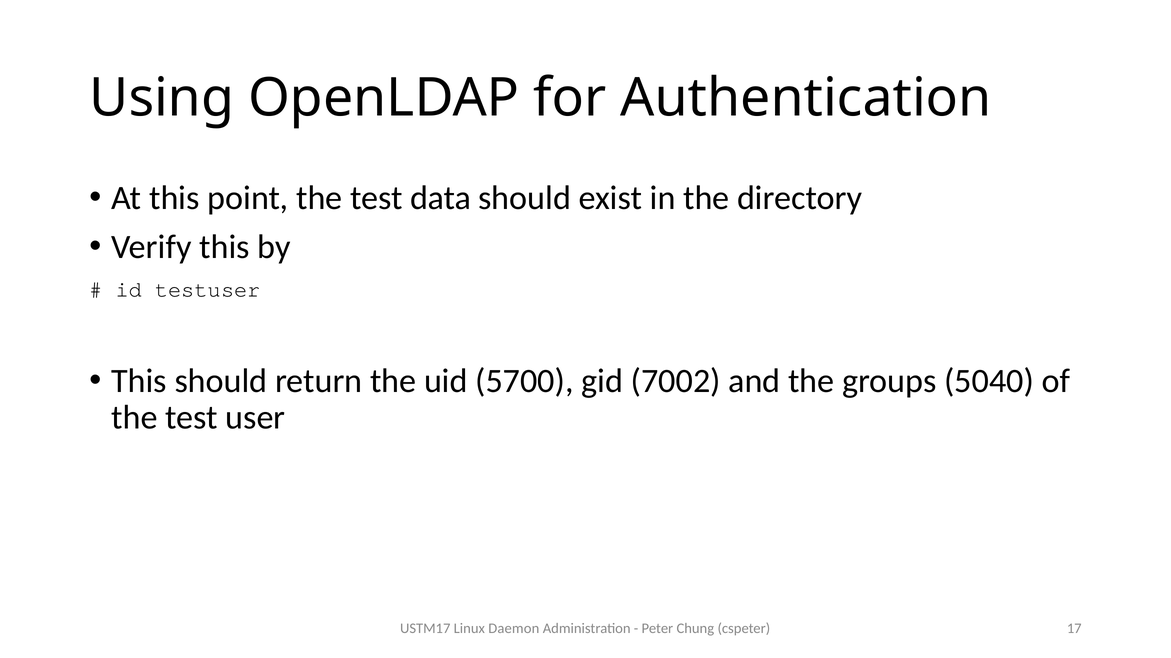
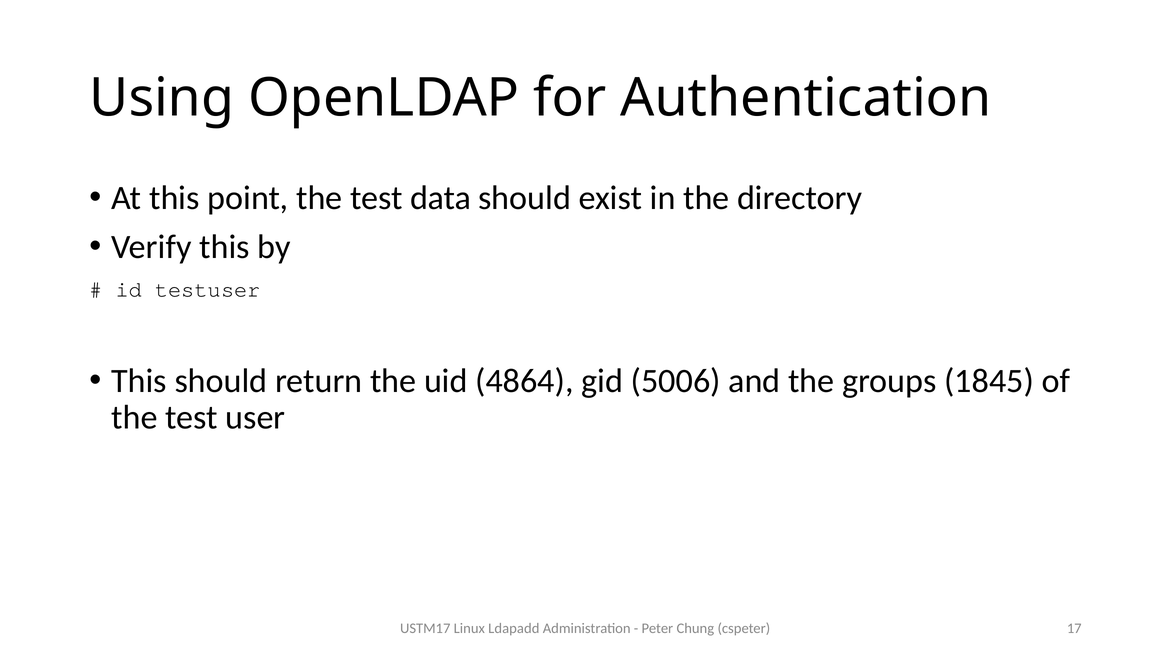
5700: 5700 -> 4864
7002: 7002 -> 5006
5040: 5040 -> 1845
Daemon: Daemon -> Ldapadd
